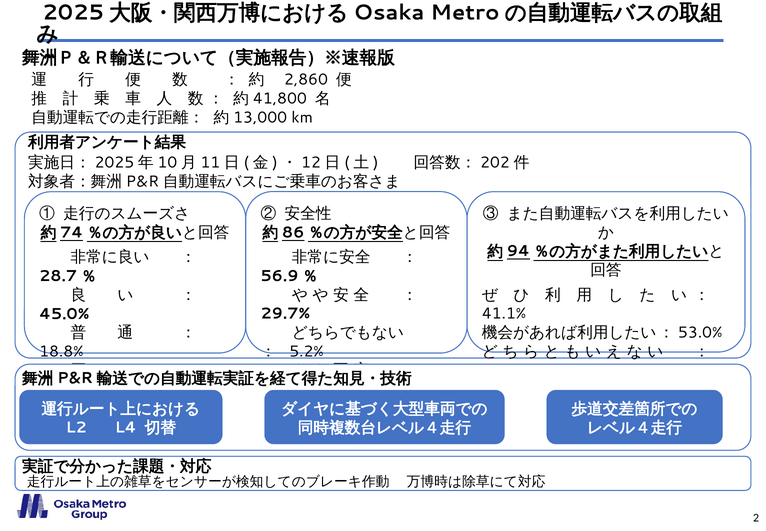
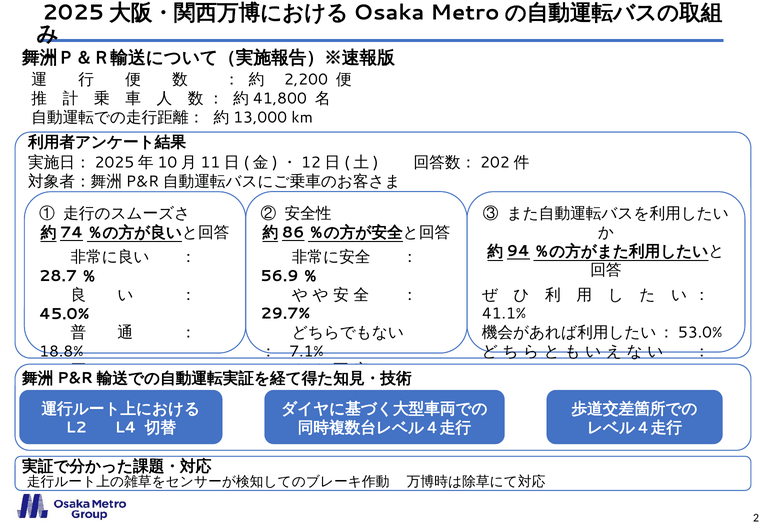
2,860: 2,860 -> 2,200
5.2%: 5.2% -> 7.1%
